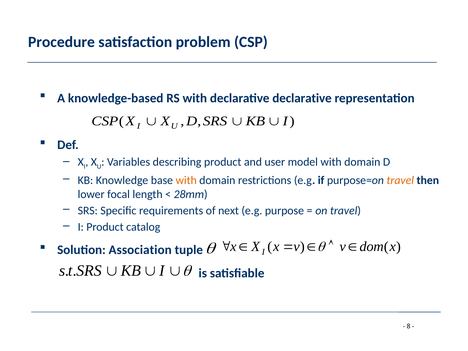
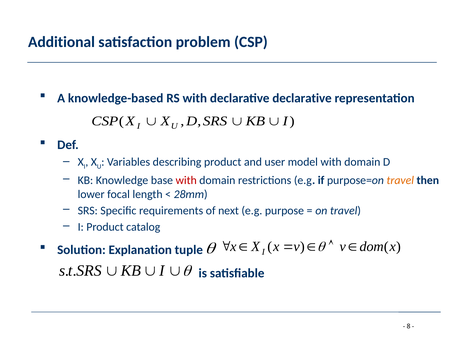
Procedure: Procedure -> Additional
with at (186, 180) colour: orange -> red
Association: Association -> Explanation
